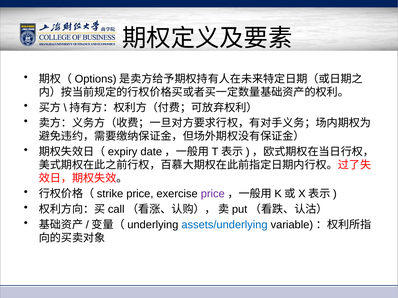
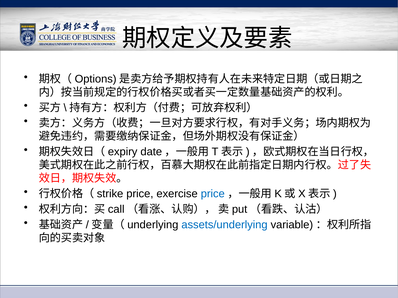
price at (213, 194) colour: purple -> blue
